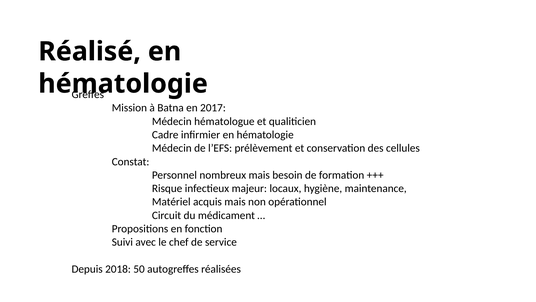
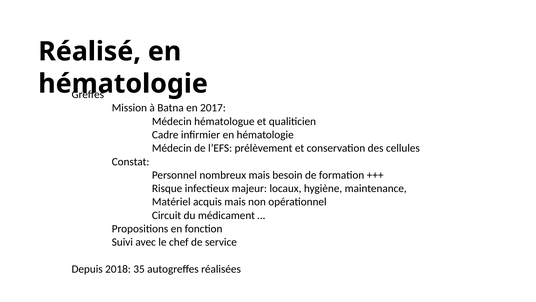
50: 50 -> 35
